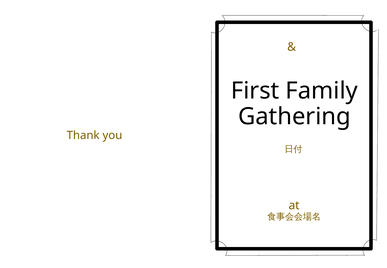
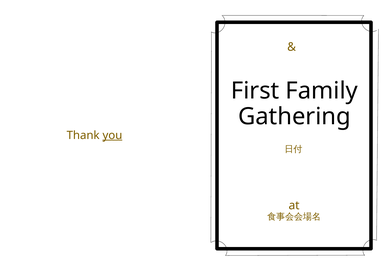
you underline: none -> present
